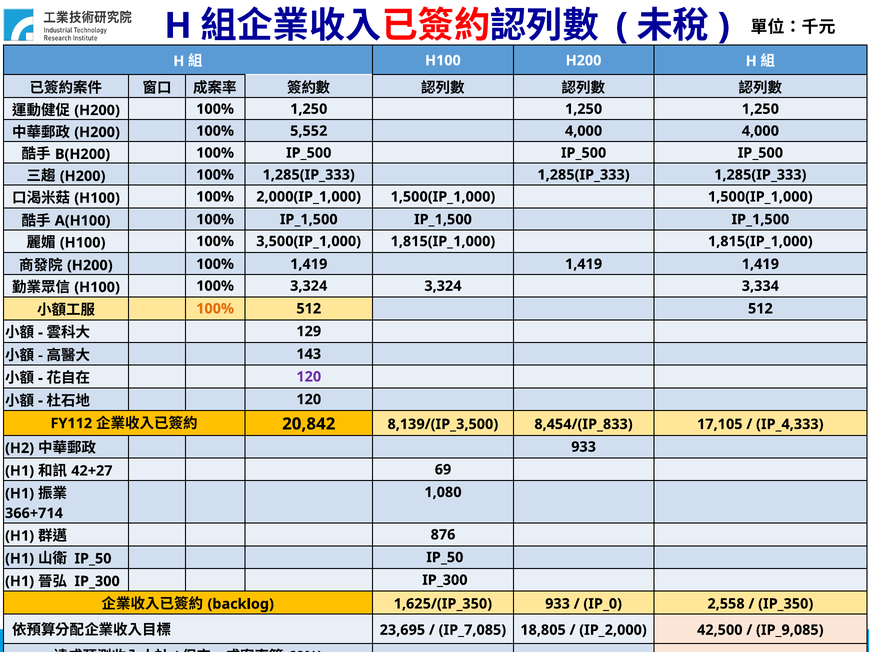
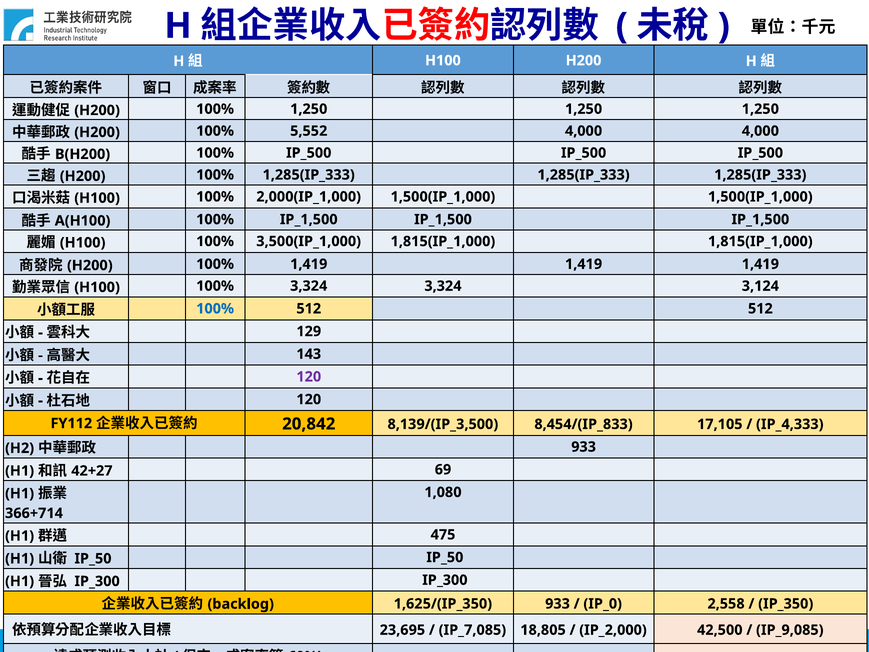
3,334: 3,334 -> 3,124
100% at (215, 309) colour: orange -> blue
876: 876 -> 475
